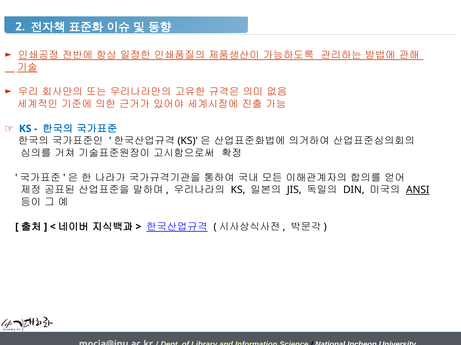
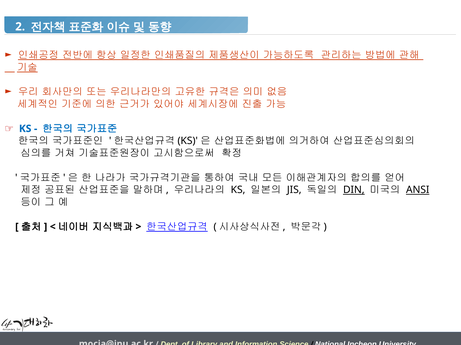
DIN underline: none -> present
